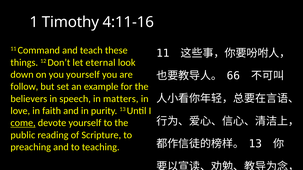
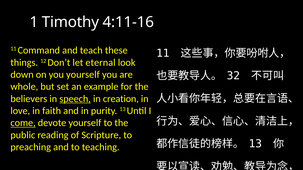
66: 66 -> 32
follow: follow -> whole
speech underline: none -> present
matters: matters -> creation
